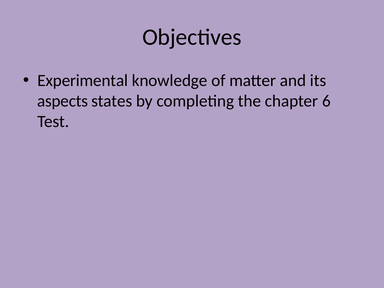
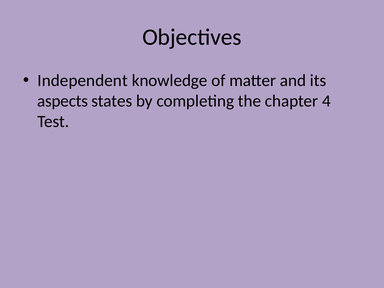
Experimental: Experimental -> Independent
6: 6 -> 4
